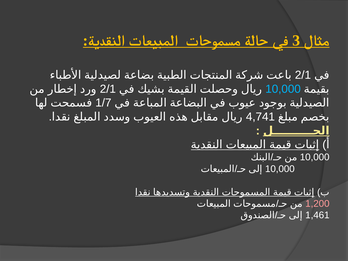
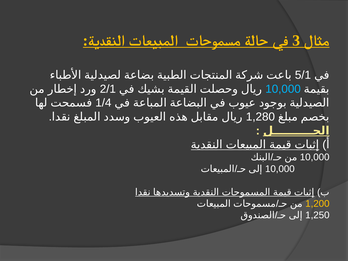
2/1 at (303, 75): 2/1 -> 5/1
1/7: 1/7 -> 1/4
4,741: 4,741 -> 1,280
1,200 colour: pink -> yellow
1,461: 1,461 -> 1,250
